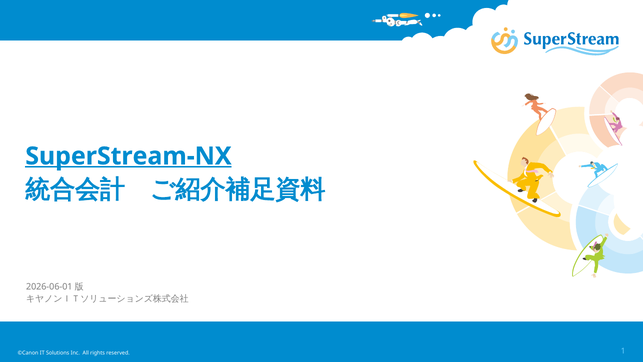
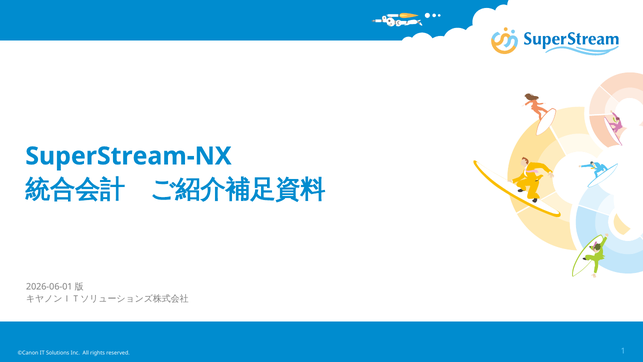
SuperStream-NX underline: present -> none
